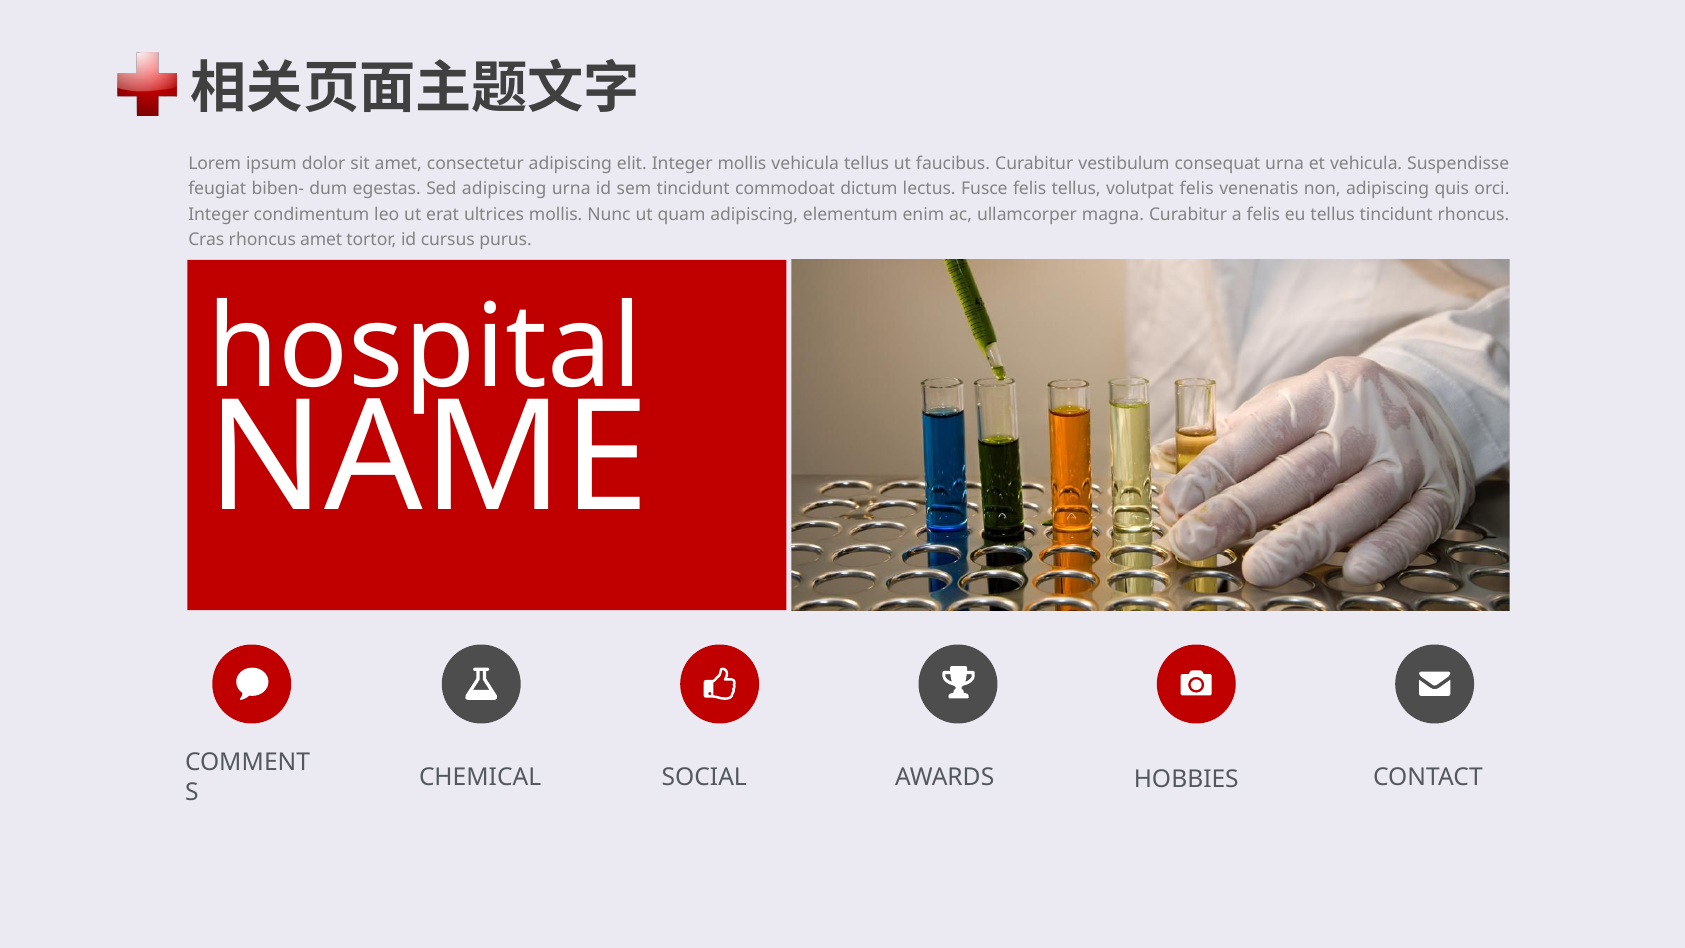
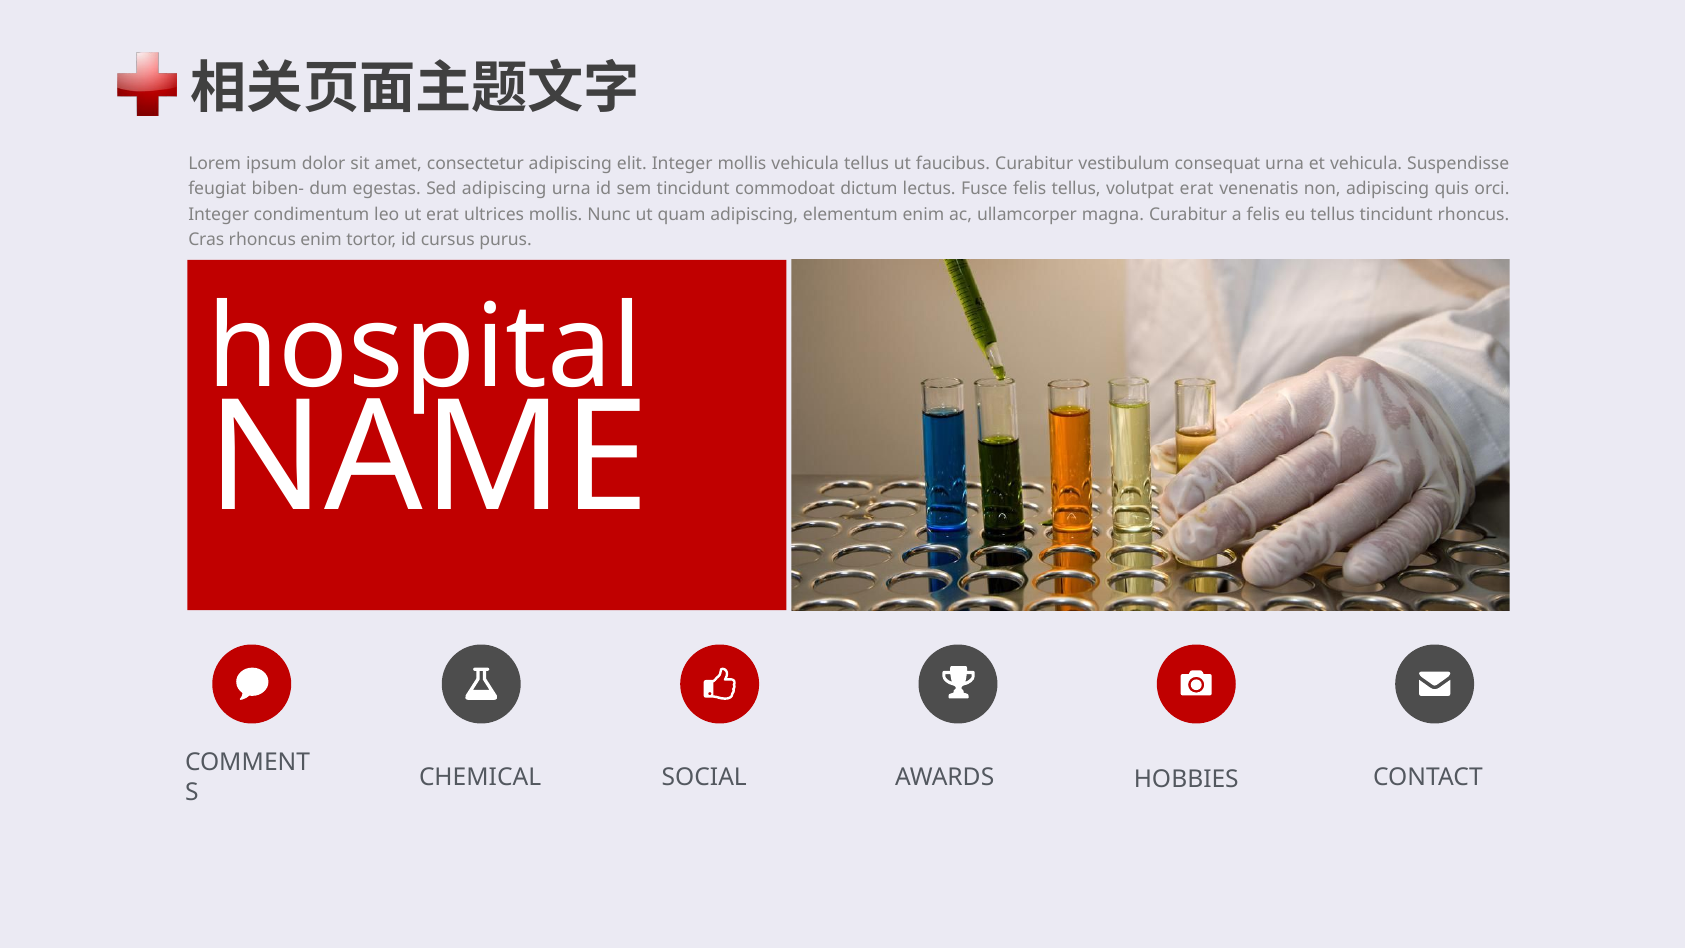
volutpat felis: felis -> erat
rhoncus amet: amet -> enim
